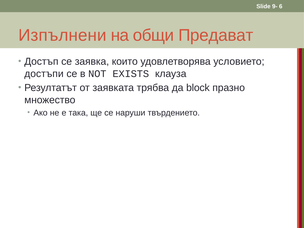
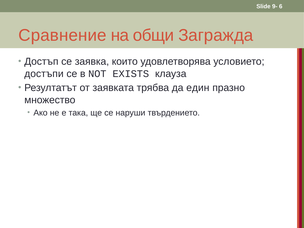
Изпълнени: Изпълнени -> Сравнение
Предават: Предават -> Загражда
block: block -> един
